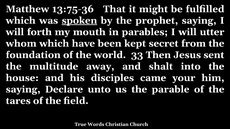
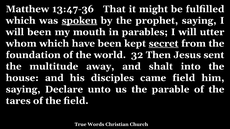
13:75-36: 13:75-36 -> 13:47-36
will forth: forth -> been
secret underline: none -> present
33: 33 -> 32
came your: your -> field
